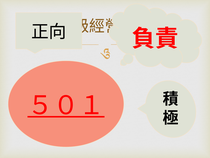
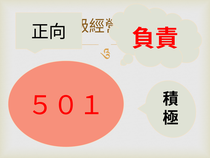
５０１ underline: present -> none
